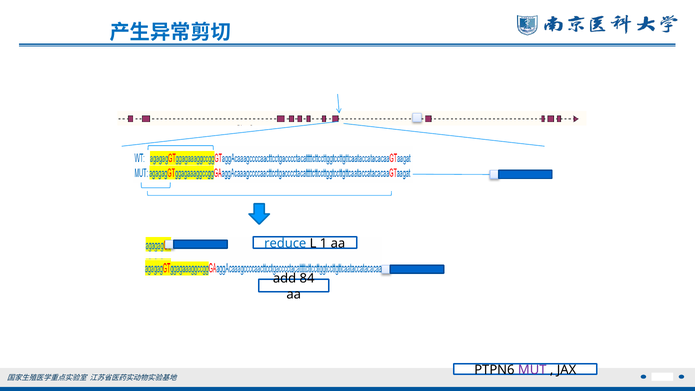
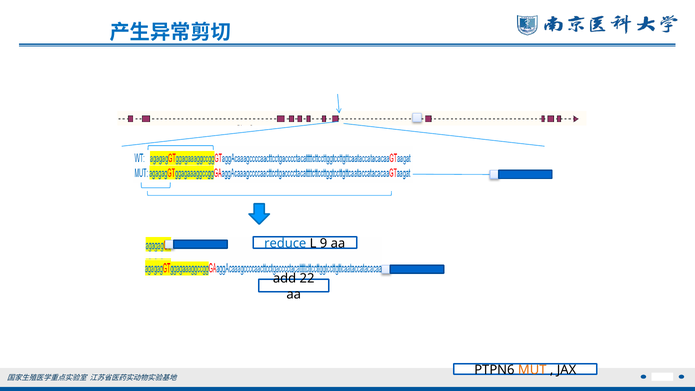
1: 1 -> 9
84: 84 -> 22
MUT colour: purple -> orange
